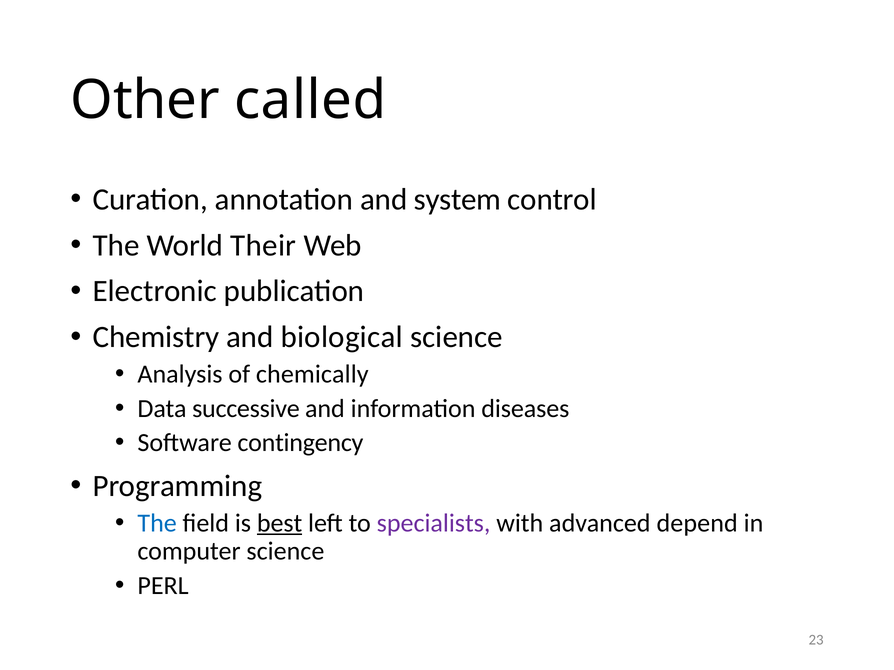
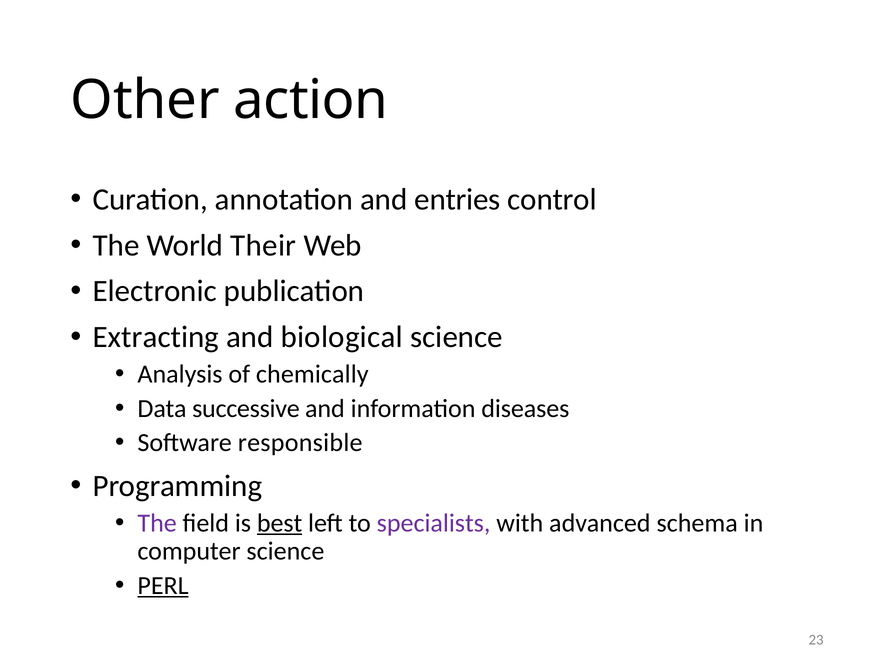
called: called -> action
system: system -> entries
Chemistry: Chemistry -> Extracting
contingency: contingency -> responsible
The at (157, 523) colour: blue -> purple
depend: depend -> schema
PERL underline: none -> present
